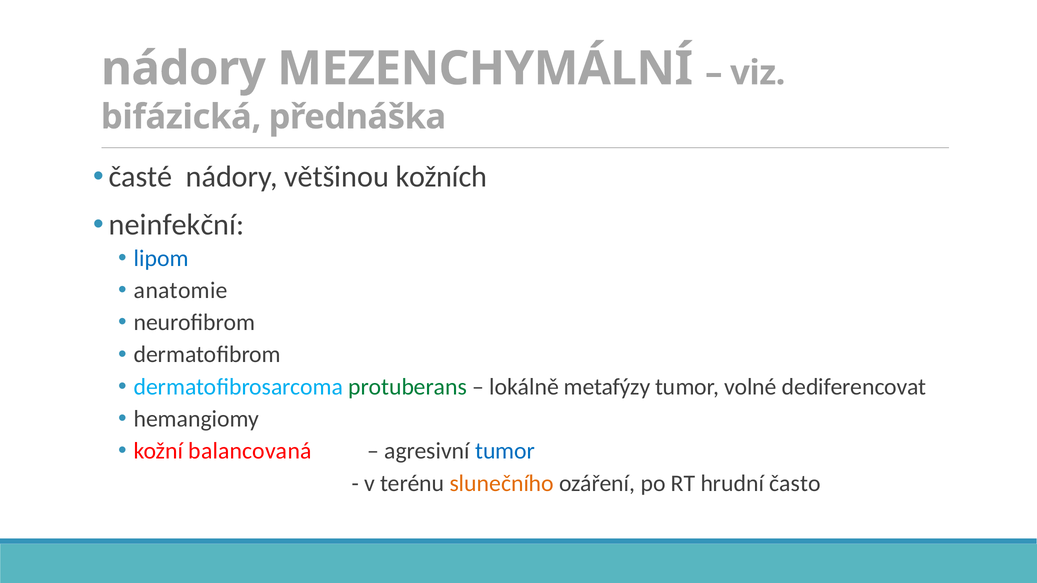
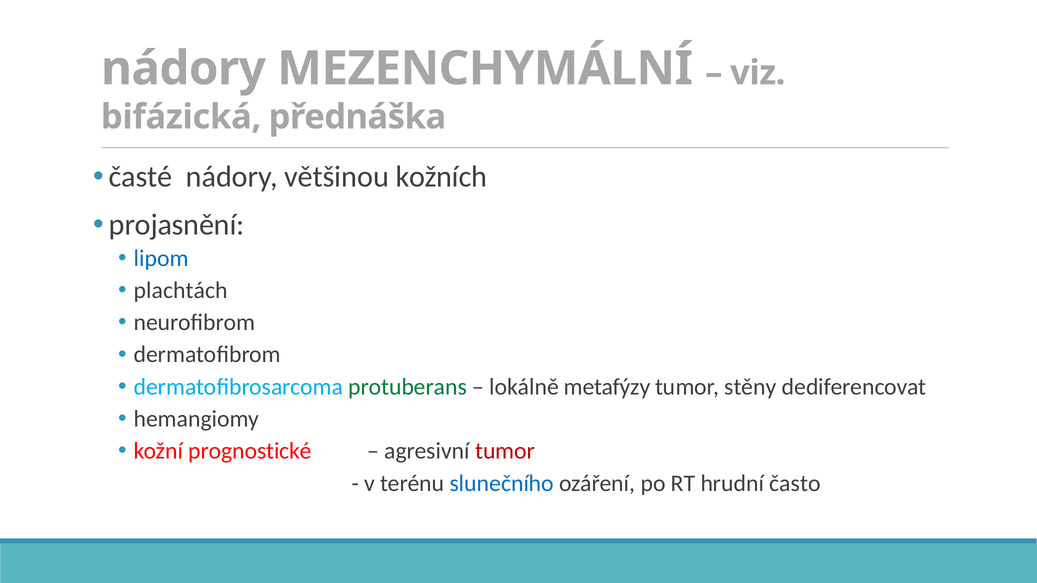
neinfekční: neinfekční -> projasnění
anatomie: anatomie -> plachtách
volné: volné -> stěny
balancovaná: balancovaná -> prognostické
tumor at (505, 451) colour: blue -> red
slunečního colour: orange -> blue
